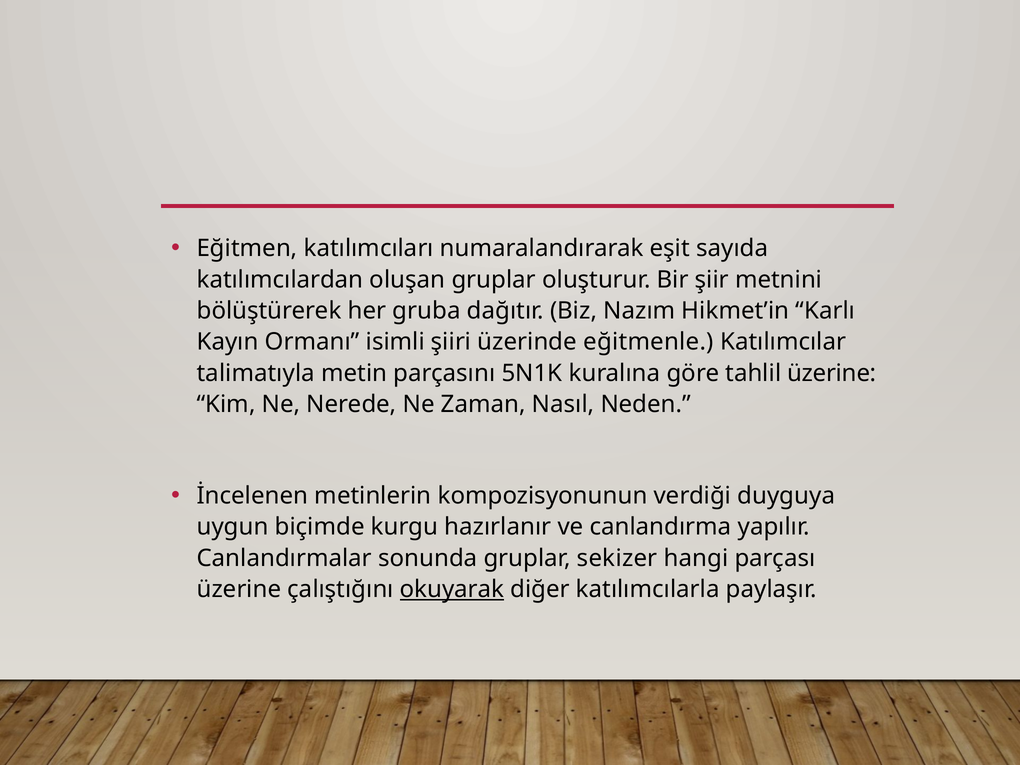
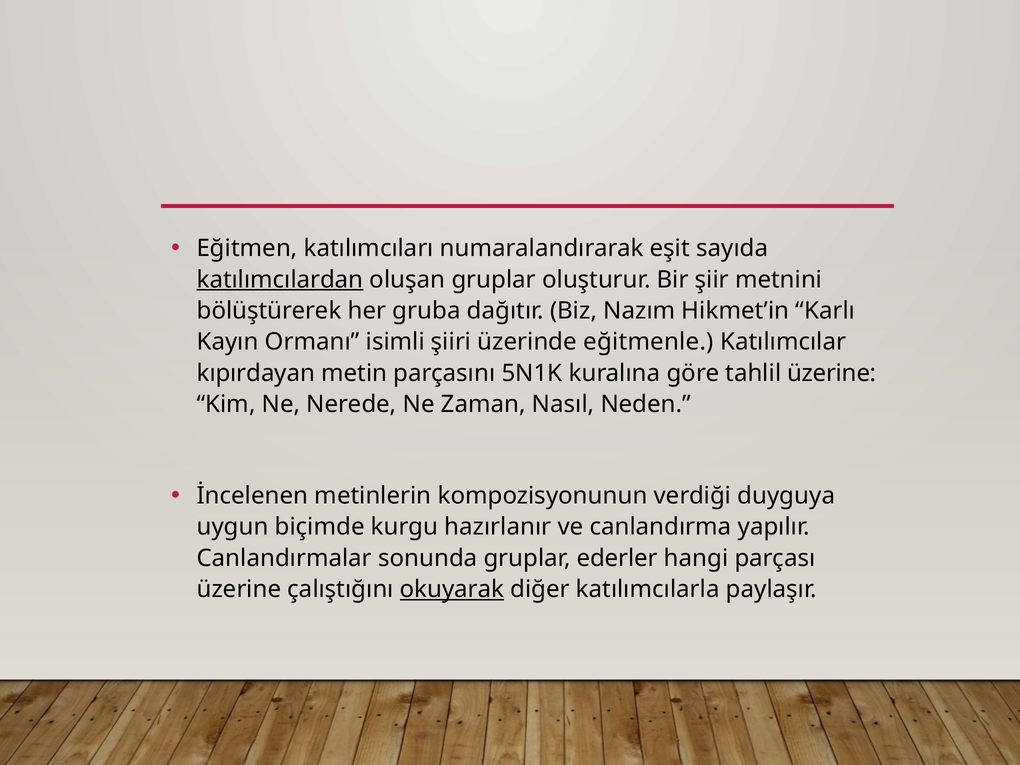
katılımcılardan underline: none -> present
talimatıyla: talimatıyla -> kıpırdayan
sekizer: sekizer -> ederler
